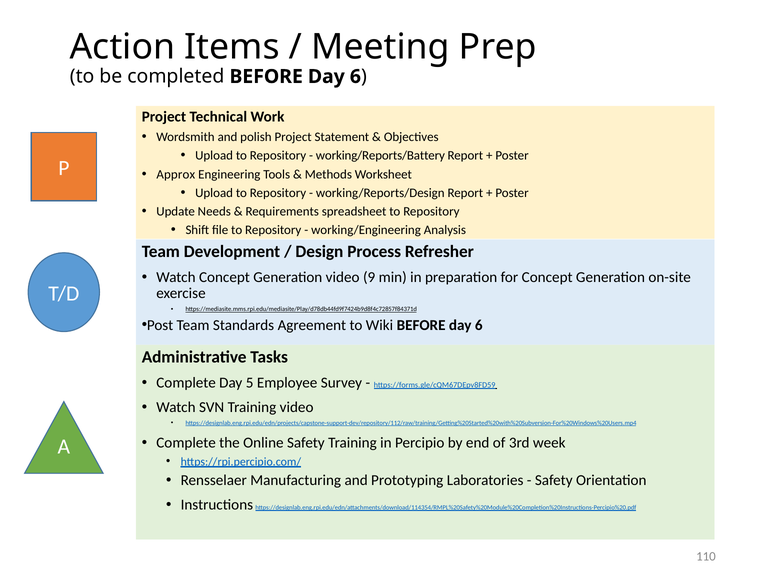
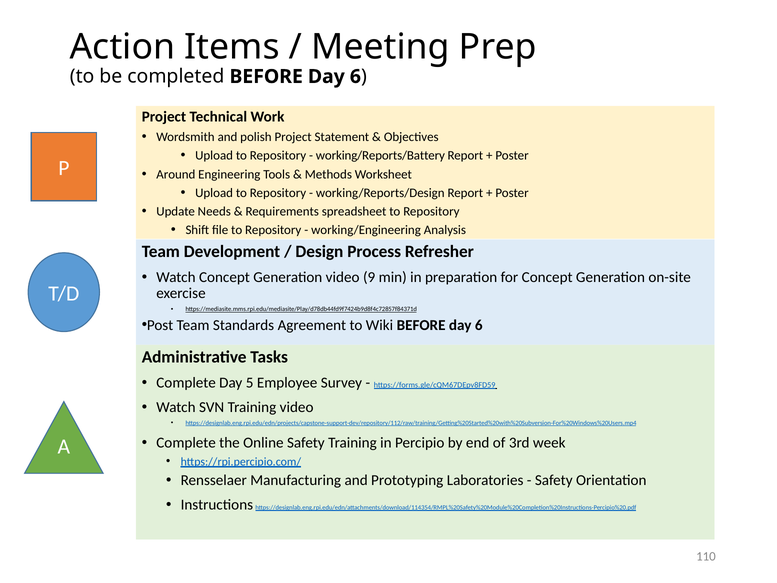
Approx: Approx -> Around
